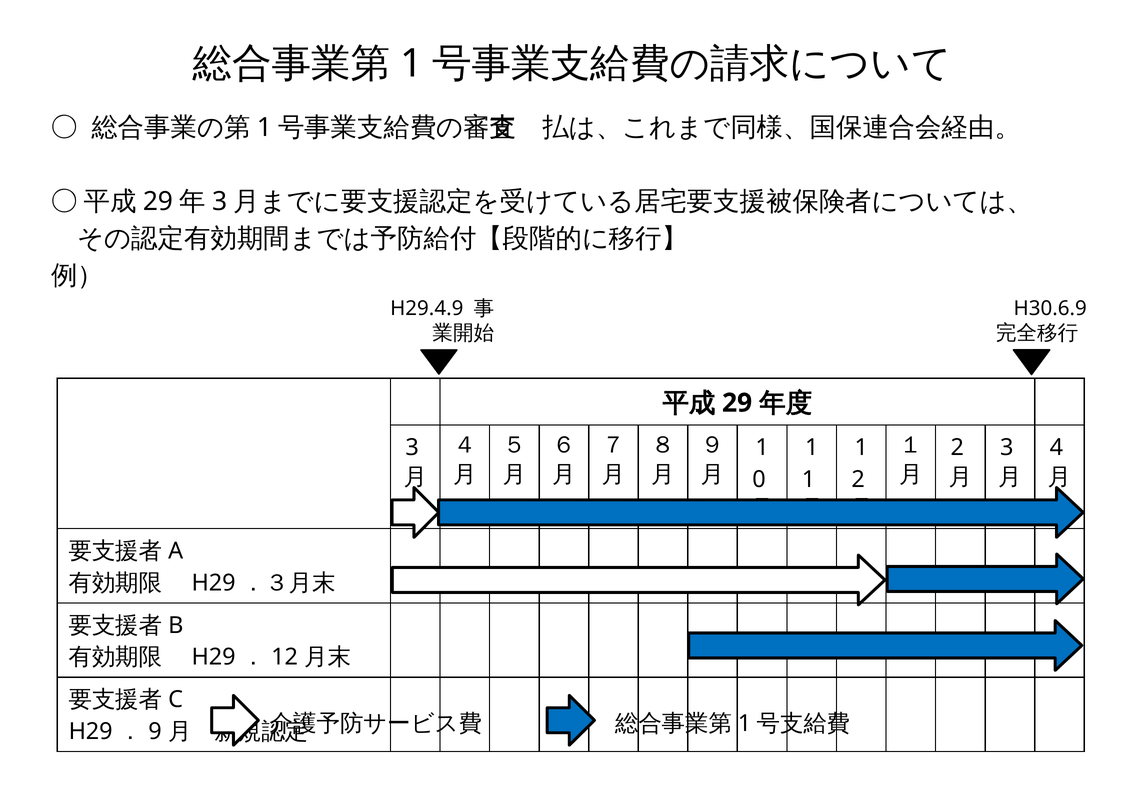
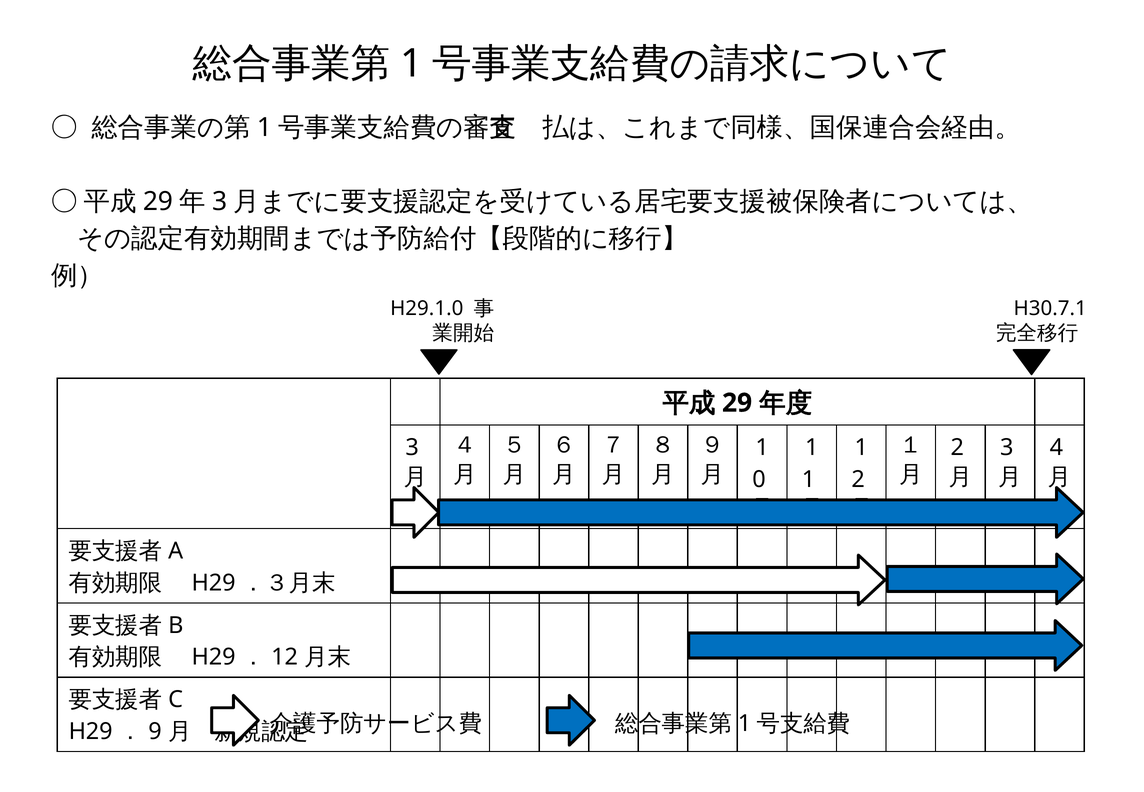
H29.4.9: H29.4.9 -> H29.1.0
H30.6.9: H30.6.9 -> H30.7.1
